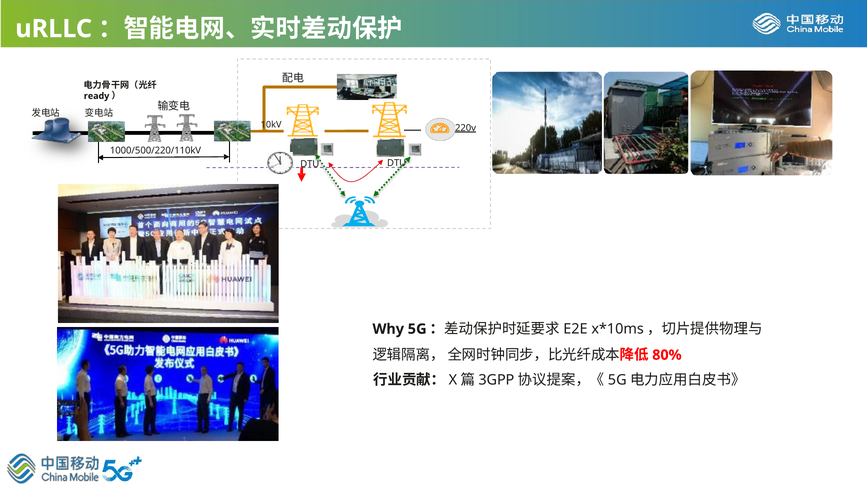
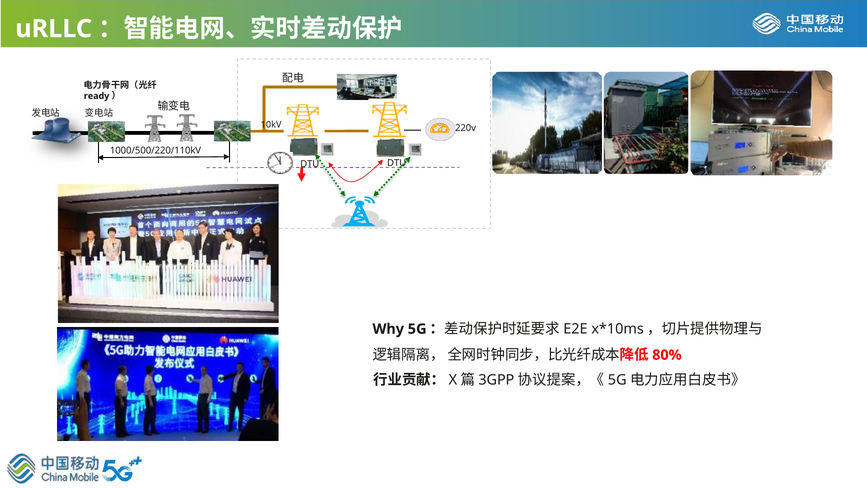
220v underline: present -> none
